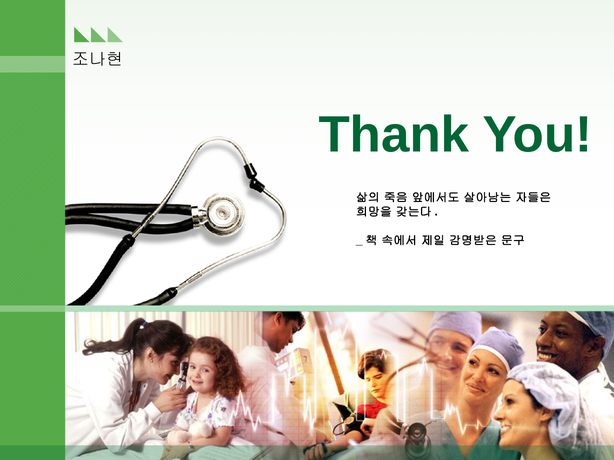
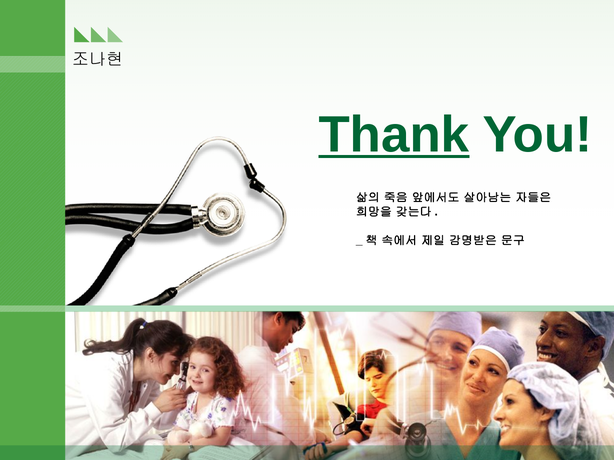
Thank underline: none -> present
